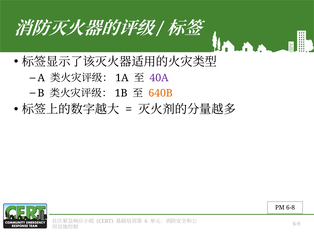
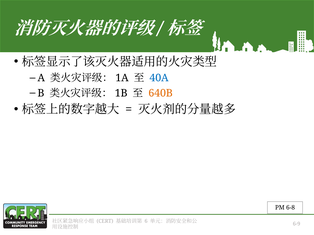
40A colour: purple -> blue
